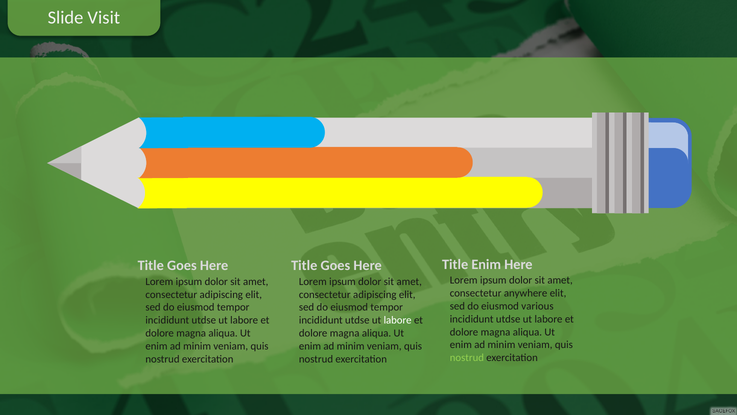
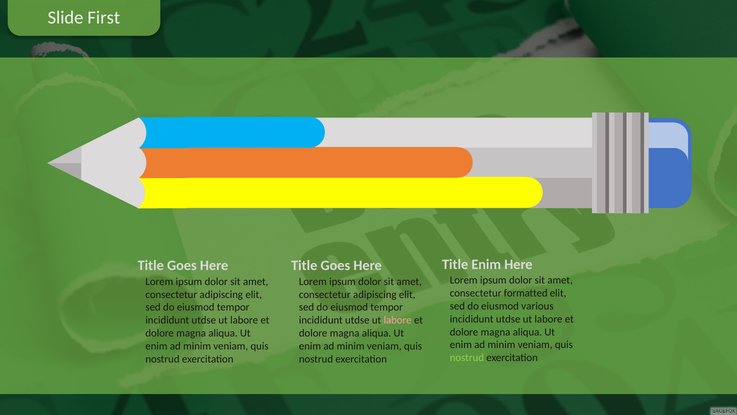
Visit: Visit -> First
anywhere: anywhere -> formatted
labore at (398, 320) colour: white -> pink
